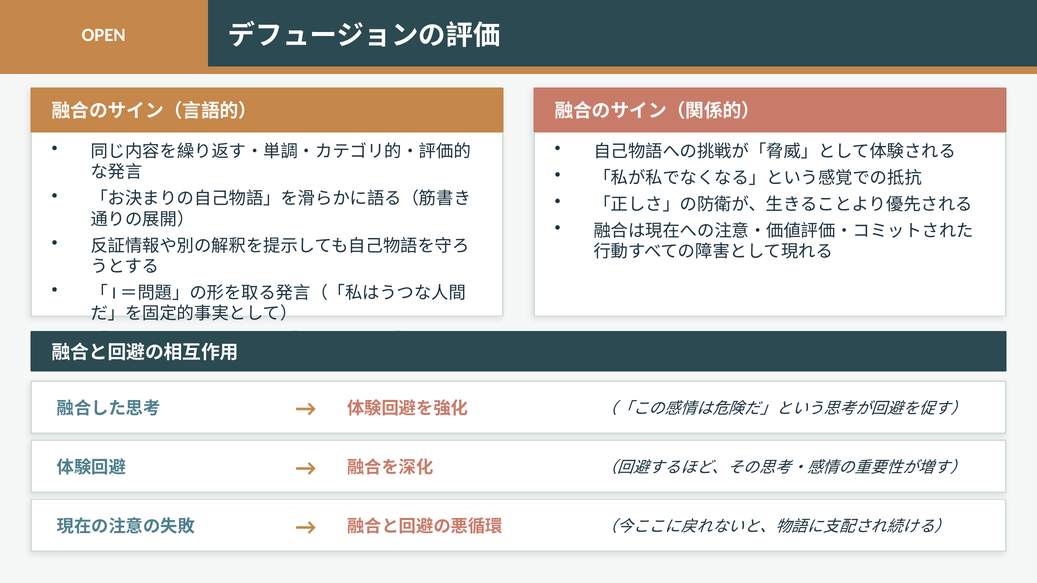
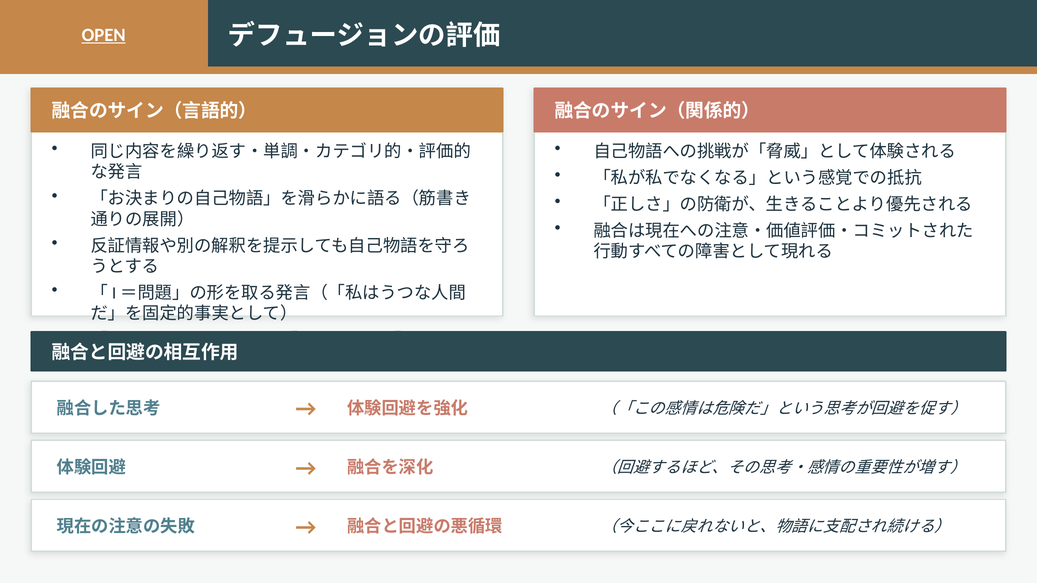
OPEN underline: none -> present
